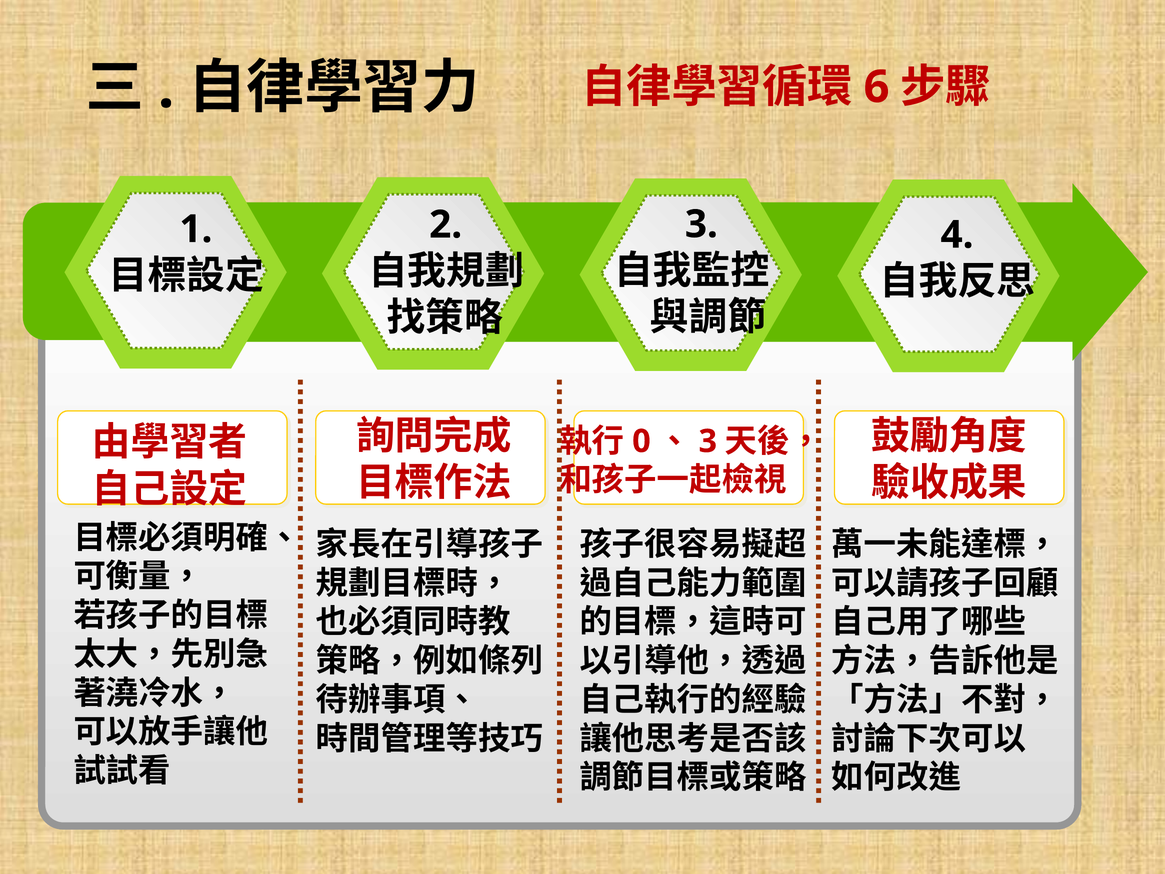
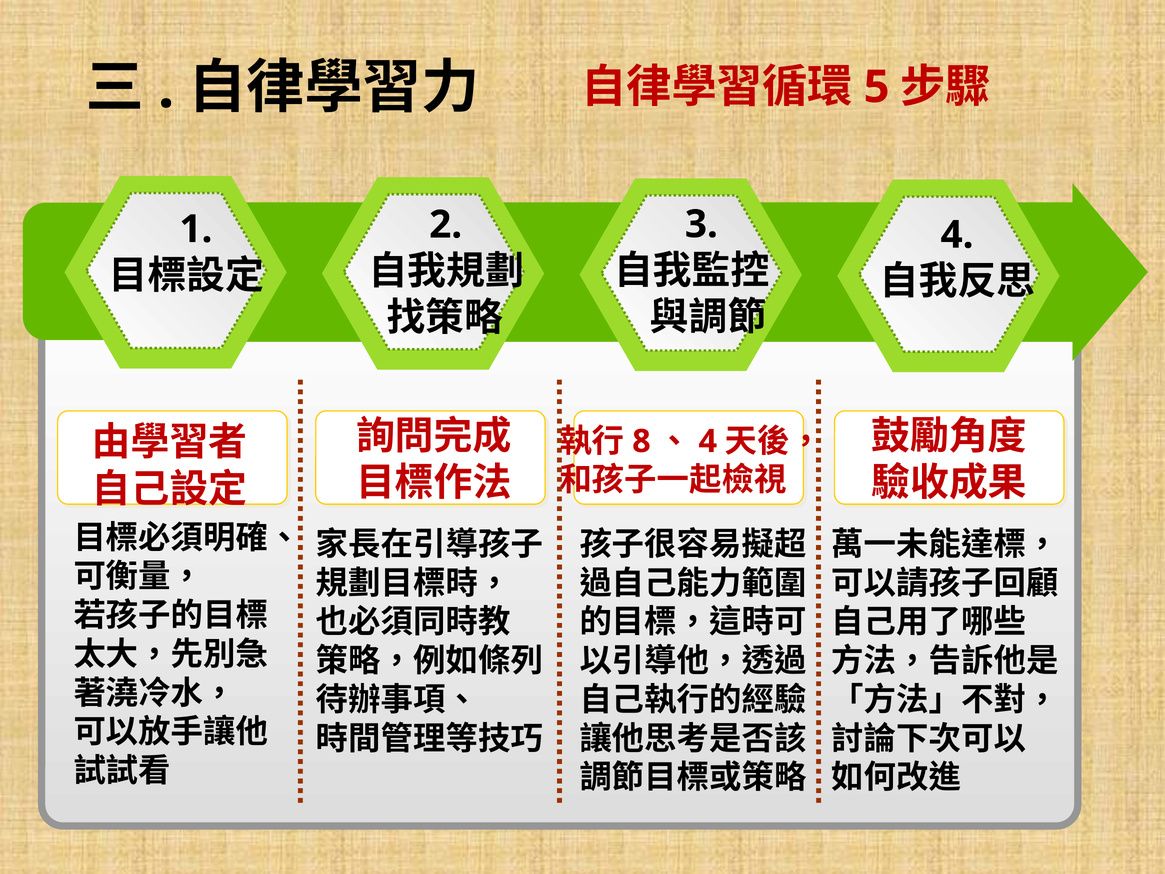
6: 6 -> 5
0: 0 -> 8
3 at (708, 441): 3 -> 4
